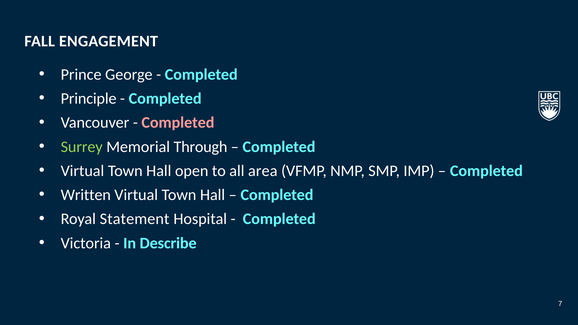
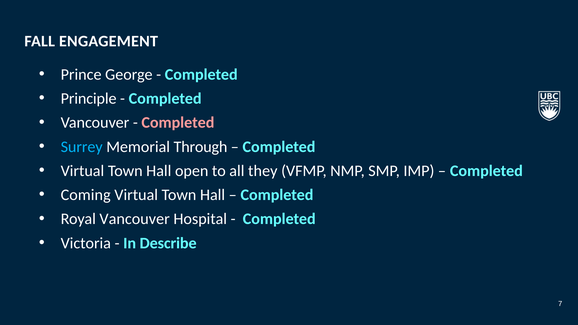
Surrey colour: light green -> light blue
area: area -> they
Written: Written -> Coming
Royal Statement: Statement -> Vancouver
